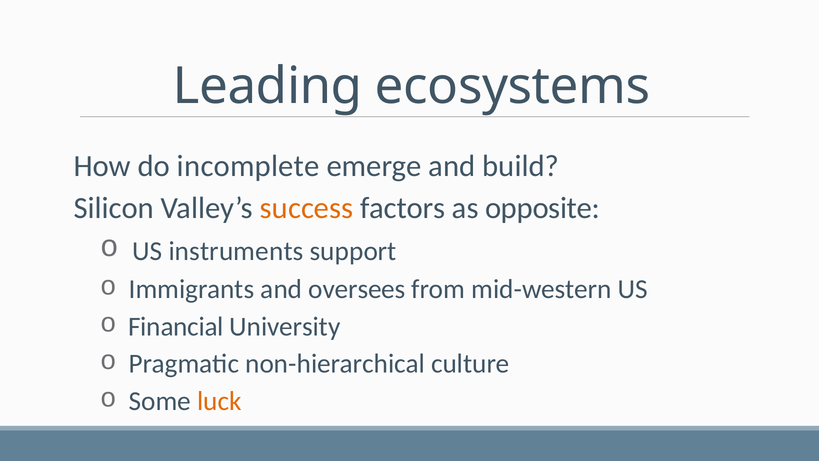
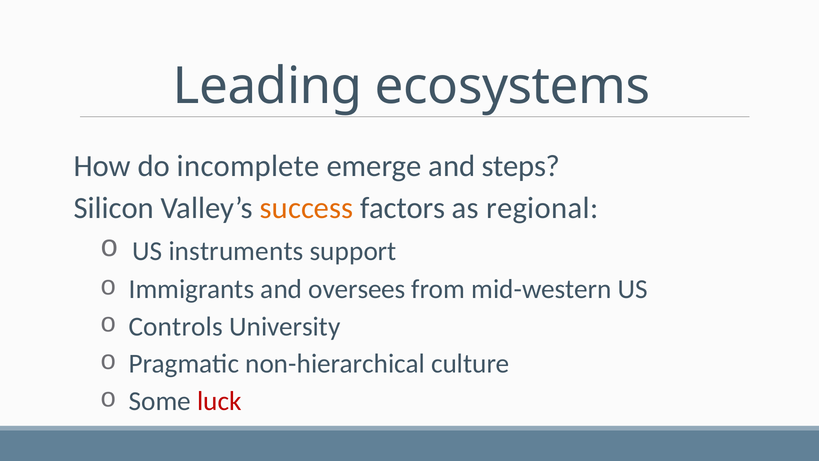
build: build -> steps
opposite: opposite -> regional
Financial: Financial -> Controls
luck colour: orange -> red
